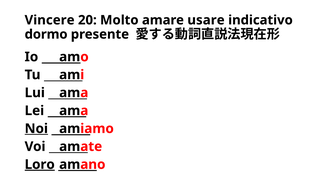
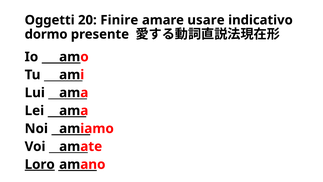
Vincere: Vincere -> Oggetti
Molto: Molto -> Finire
Noi underline: present -> none
